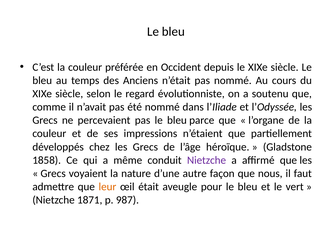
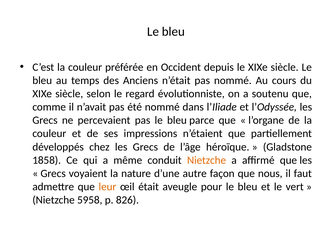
Nietzche at (207, 160) colour: purple -> orange
1871: 1871 -> 5958
987: 987 -> 826
